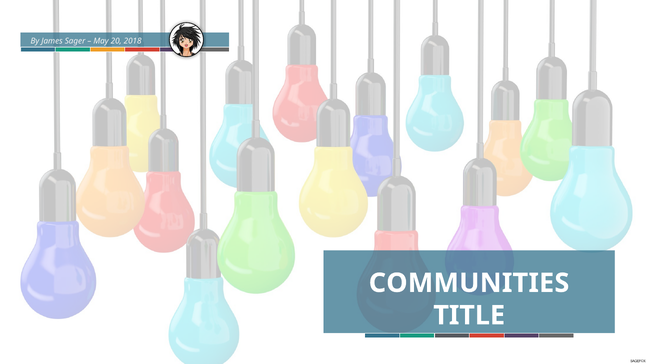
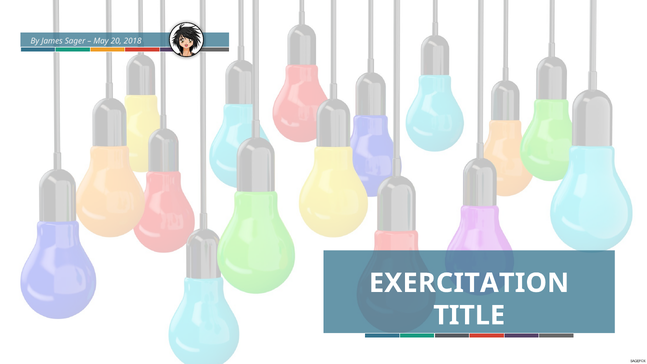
COMMUNITIES: COMMUNITIES -> EXERCITATION
